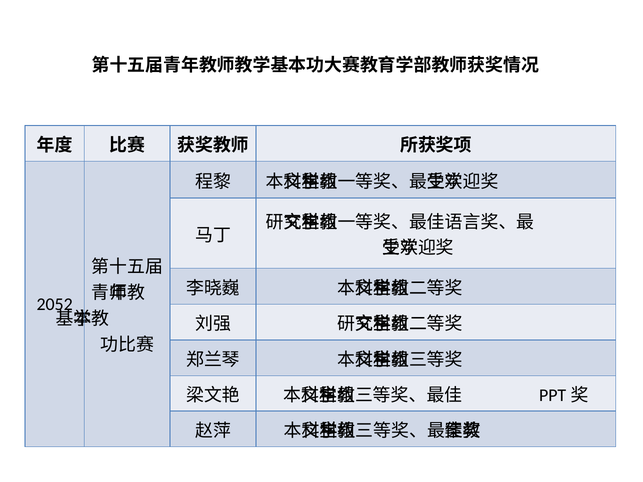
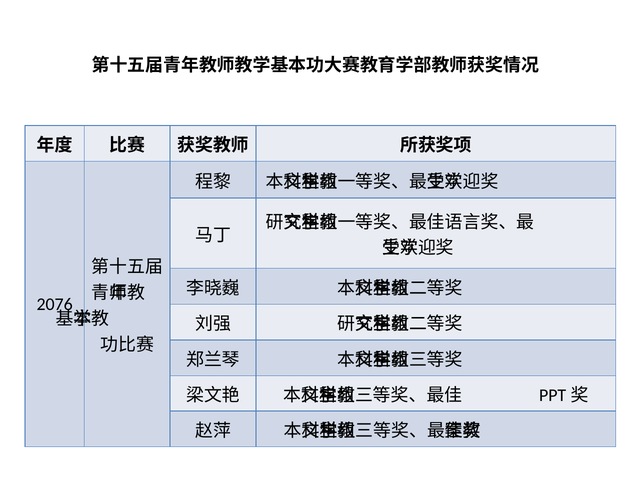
2052: 2052 -> 2076
